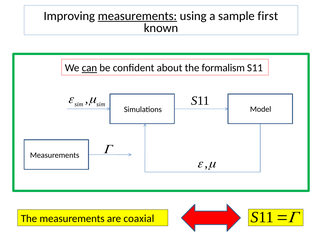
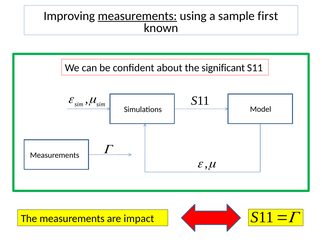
can underline: present -> none
formalism: formalism -> significant
coaxial: coaxial -> impact
